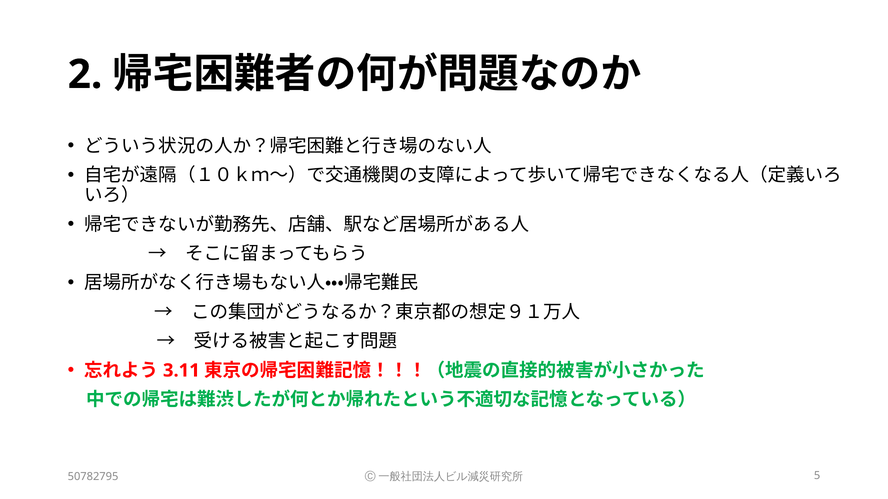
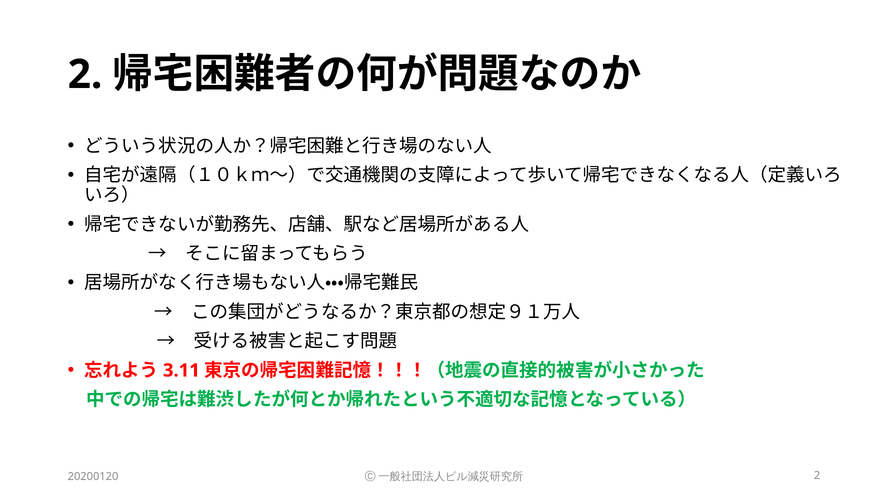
50782795: 50782795 -> 20200120
5 at (817, 476): 5 -> 2
